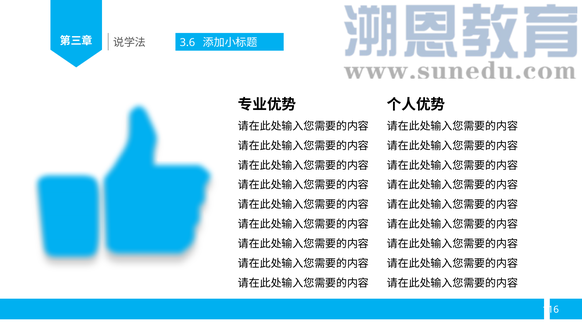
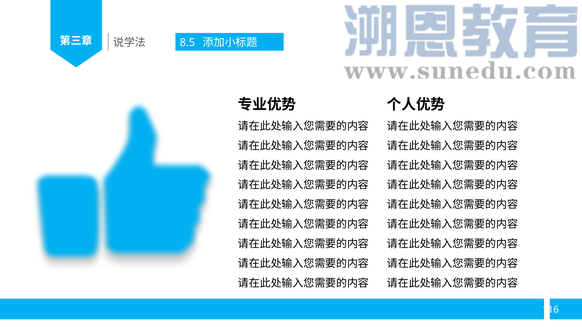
3.6: 3.6 -> 8.5
